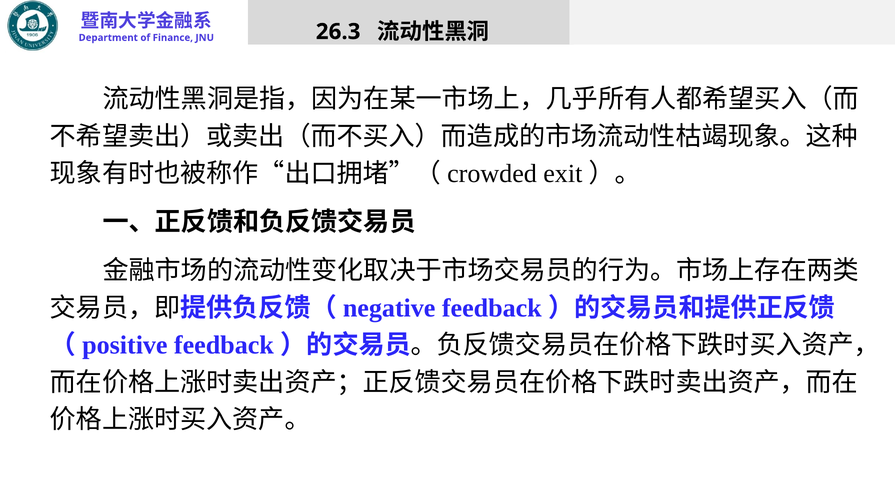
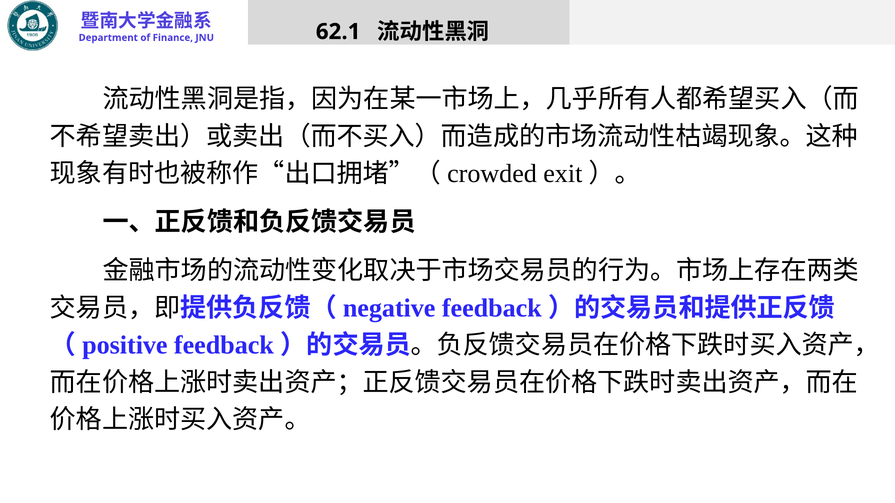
26.3: 26.3 -> 62.1
